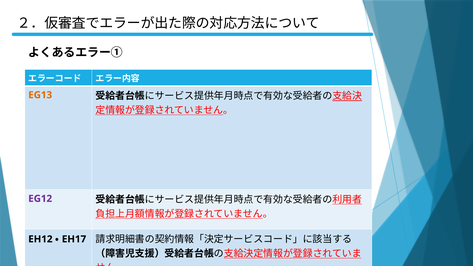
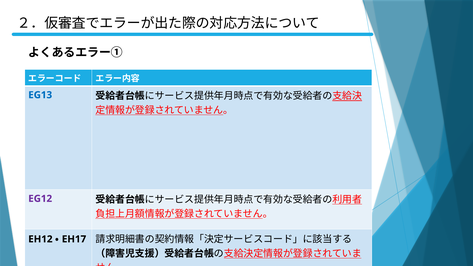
EG13 colour: orange -> blue
